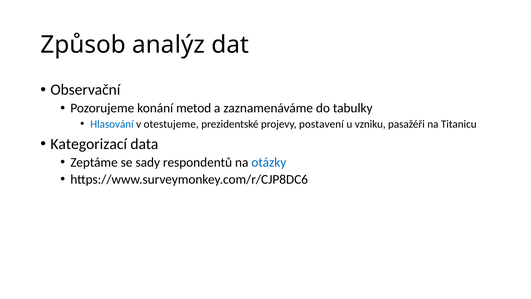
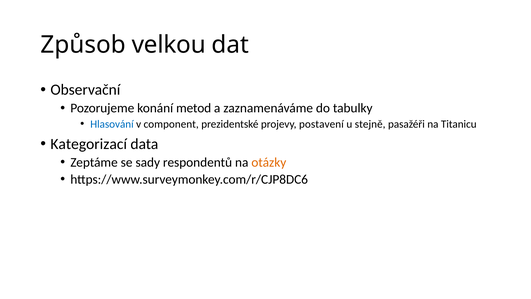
analýz: analýz -> velkou
otestujeme: otestujeme -> component
vzniku: vzniku -> stejně
otázky colour: blue -> orange
